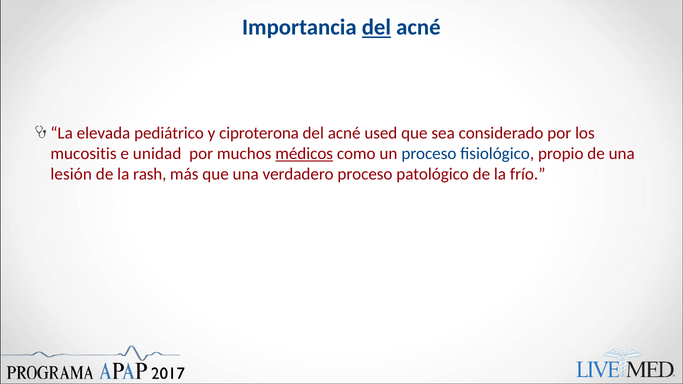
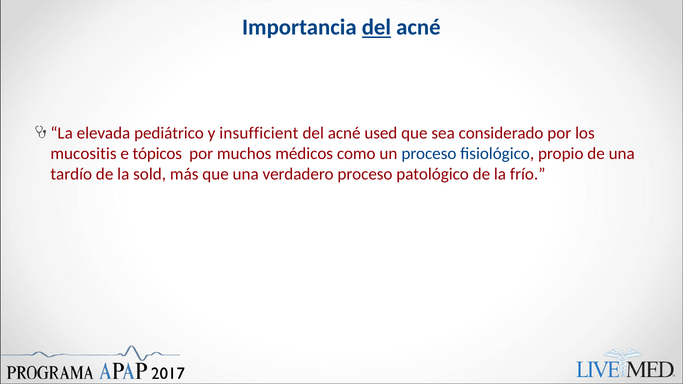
ciproterona: ciproterona -> insufficient
unidad: unidad -> tópicos
médicos underline: present -> none
lesión: lesión -> tardío
rash: rash -> sold
